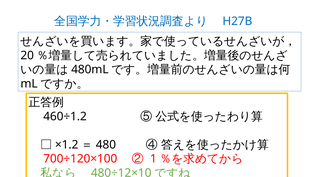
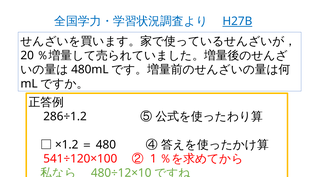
H27B underline: none -> present
460÷1.2: 460÷1.2 -> 286÷1.2
700÷120×100: 700÷120×100 -> 541÷120×100
